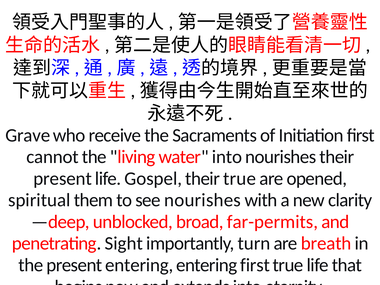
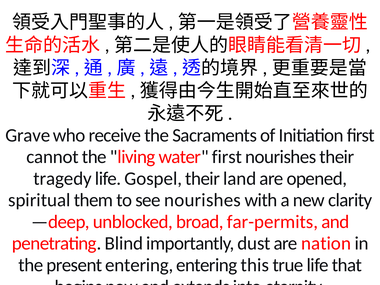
water into: into -> first
present at (63, 179): present -> tragedy
their true: true -> land
Sight: Sight -> Blind
turn: turn -> dust
breath: breath -> nation
entering first: first -> this
